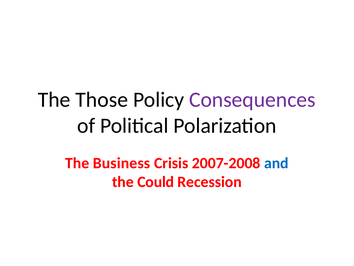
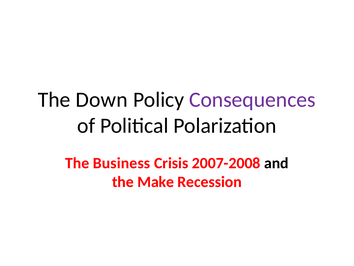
Those: Those -> Down
and colour: blue -> black
Could: Could -> Make
